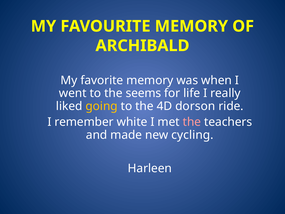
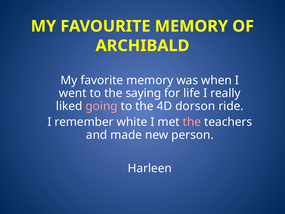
seems: seems -> saying
going colour: yellow -> pink
cycling: cycling -> person
